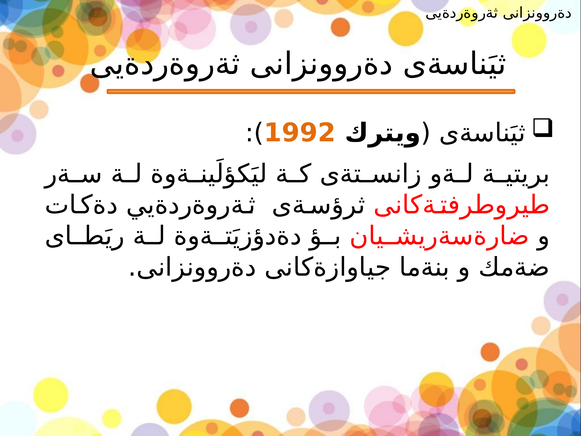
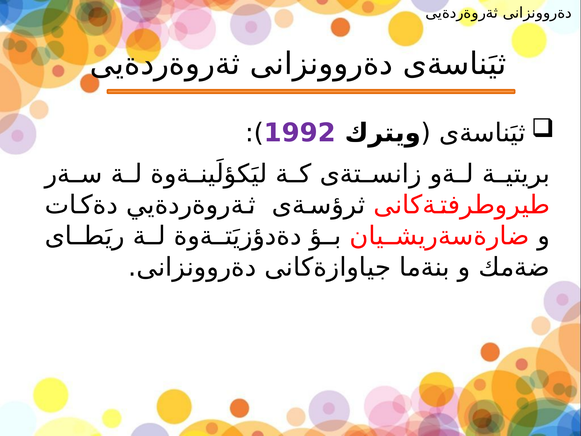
1992 colour: orange -> purple
